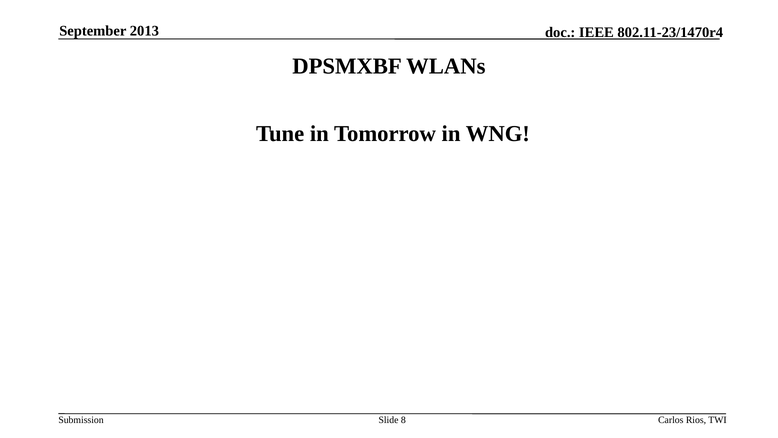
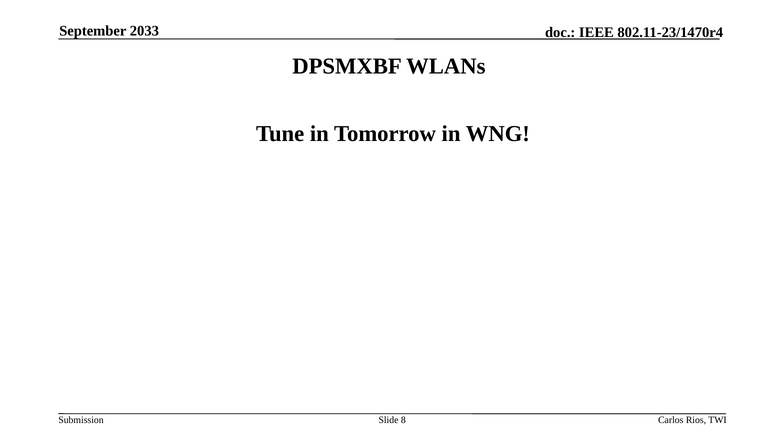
2013: 2013 -> 2033
